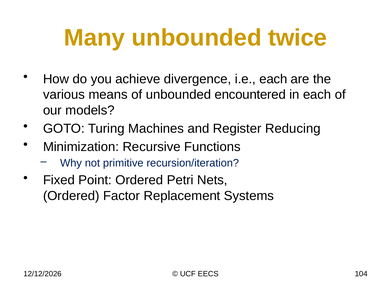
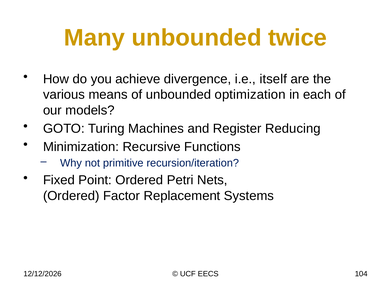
i.e each: each -> itself
encountered: encountered -> optimization
